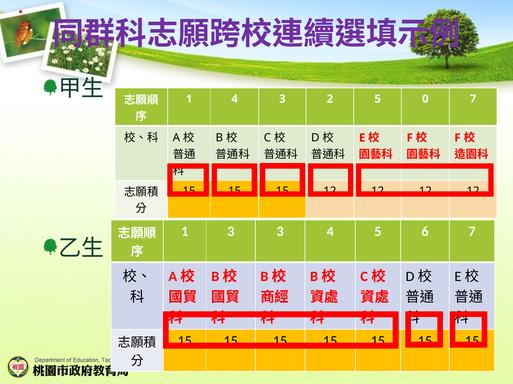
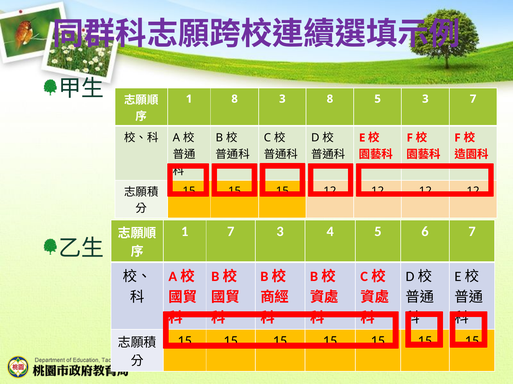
1 4: 4 -> 8
3 2: 2 -> 8
5 0: 0 -> 3
1 3: 3 -> 7
